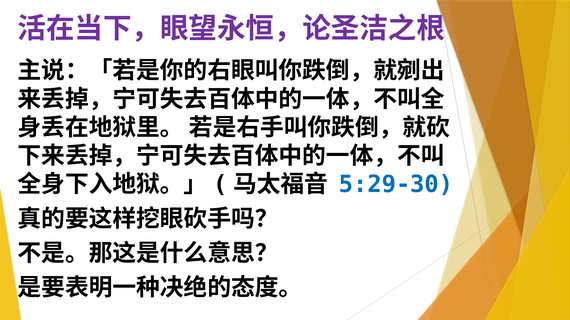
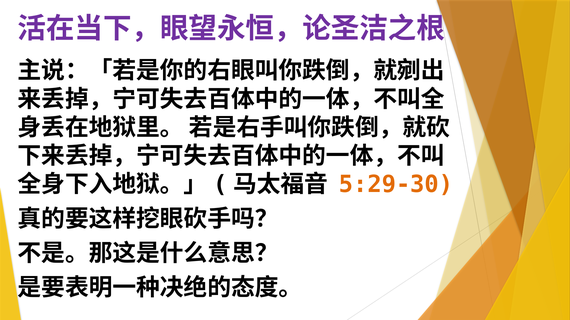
5:29-30 colour: blue -> orange
